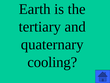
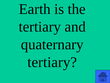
cooling at (52, 62): cooling -> tertiary
